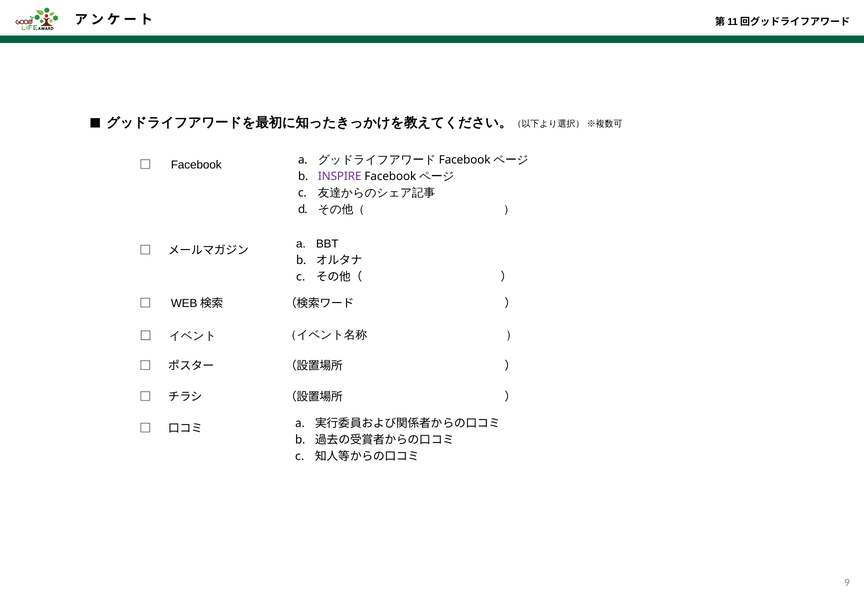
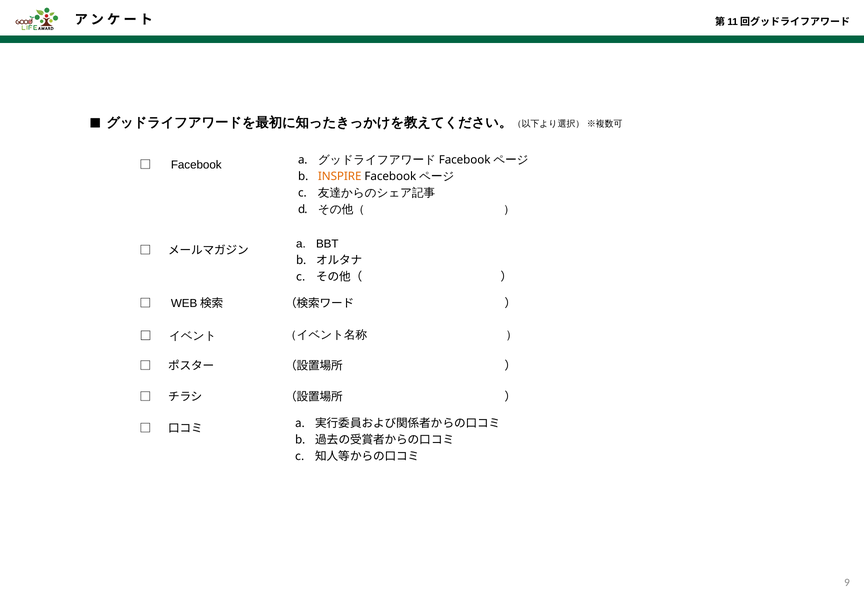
INSPIRE colour: purple -> orange
